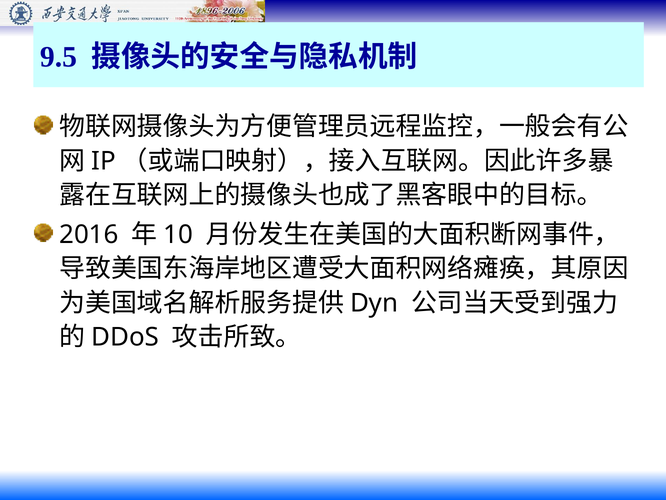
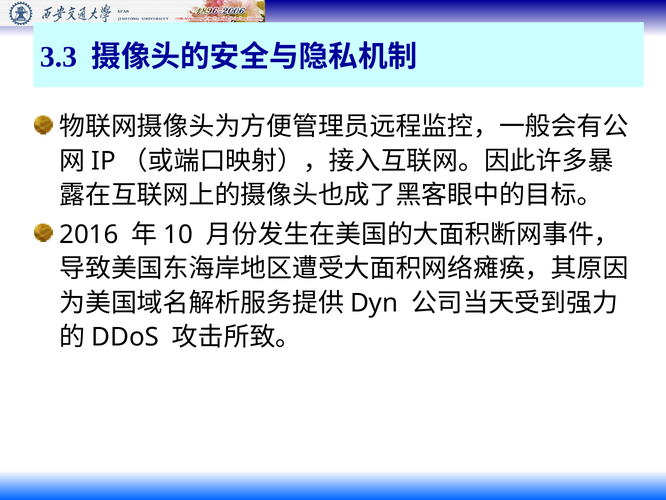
9.5: 9.5 -> 3.3
